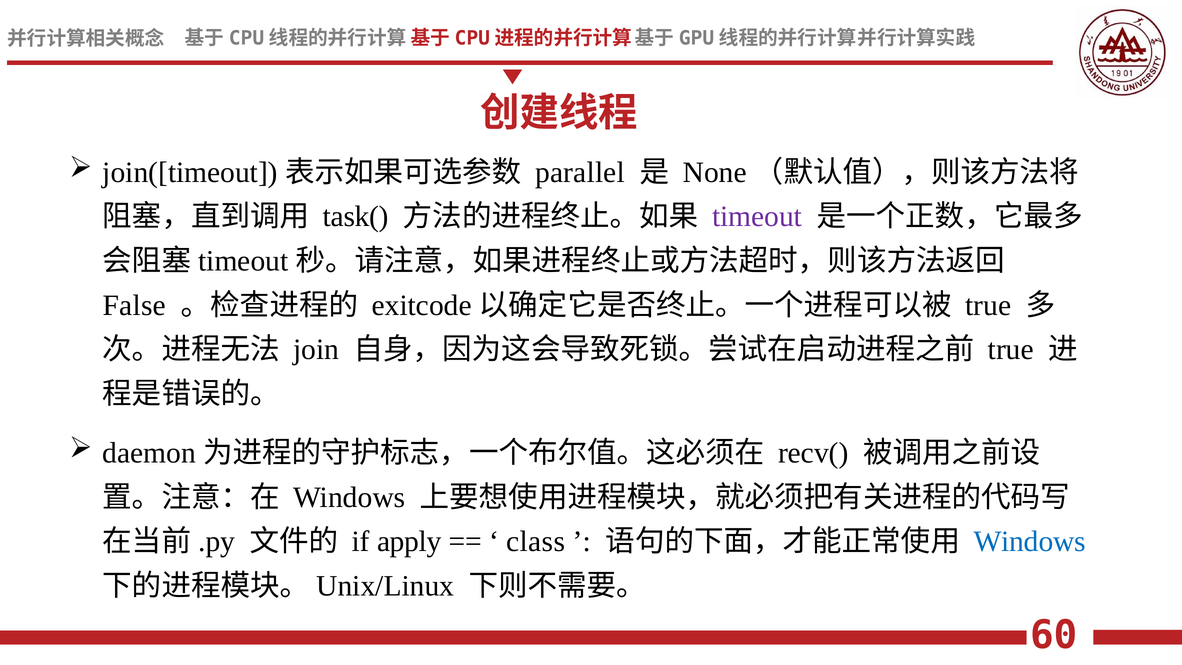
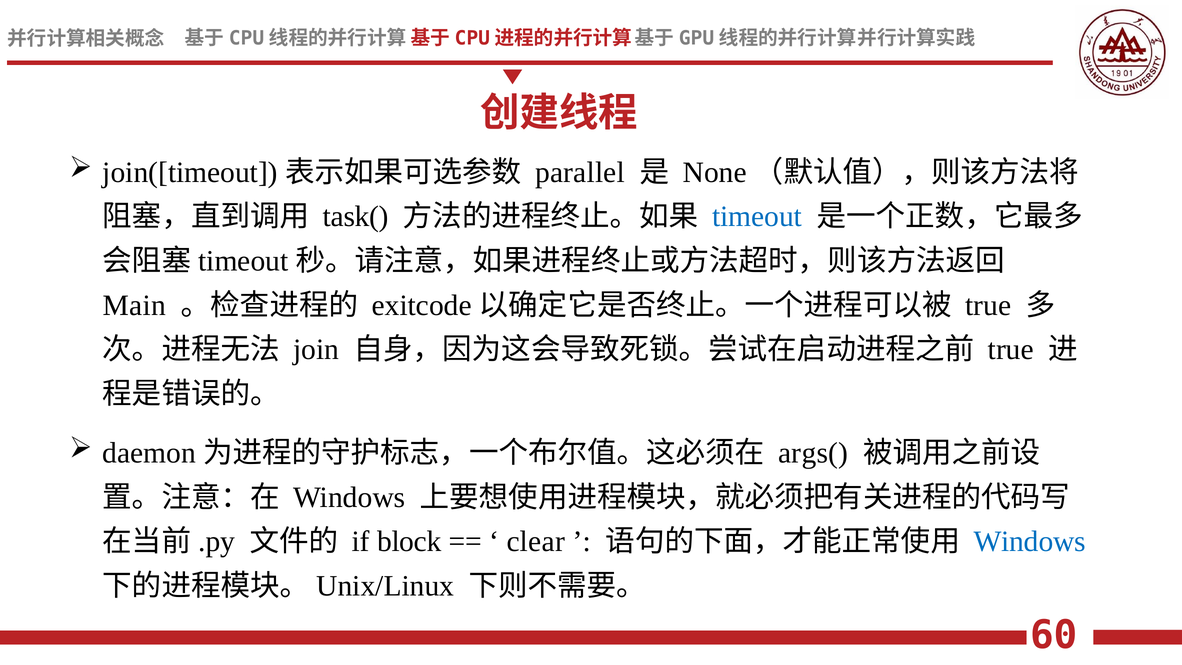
timeout colour: purple -> blue
False: False -> Main
recv(: recv( -> args(
apply: apply -> block
class: class -> clear
